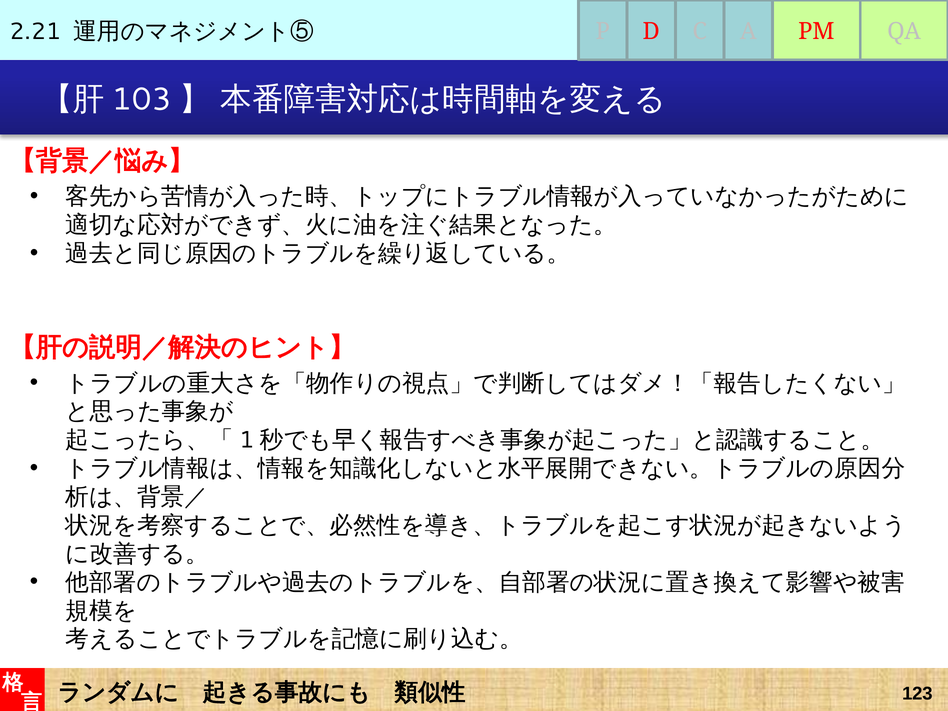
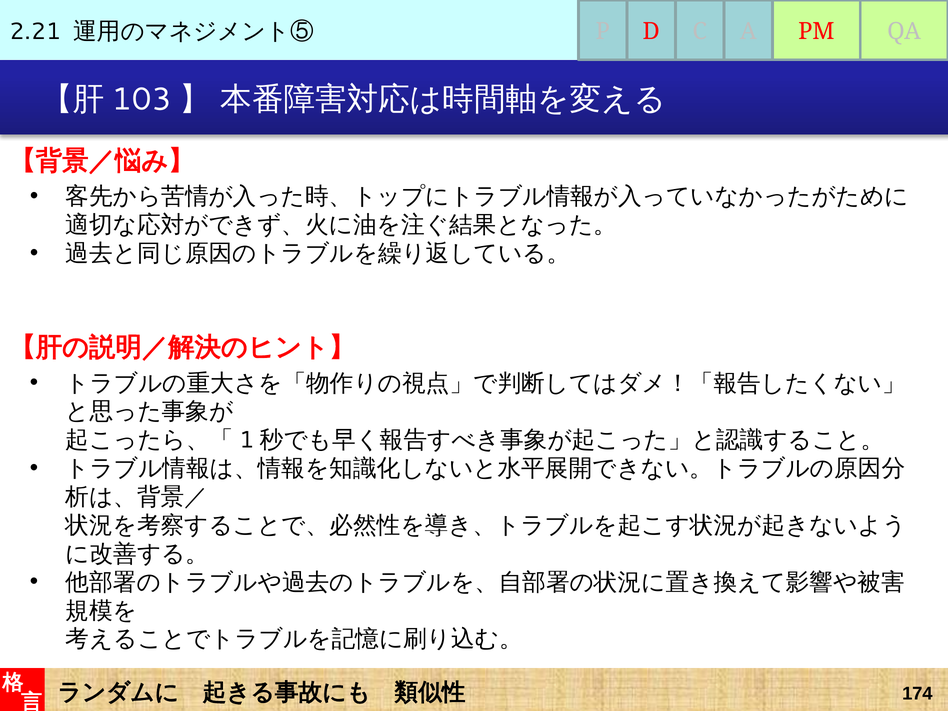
123: 123 -> 174
